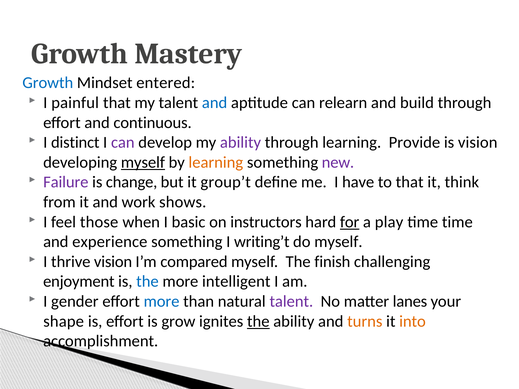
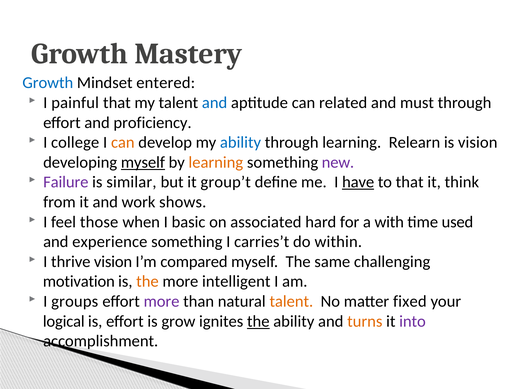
relearn: relearn -> related
build: build -> must
continuous: continuous -> proficiency
distinct: distinct -> college
can at (123, 143) colour: purple -> orange
ability at (240, 143) colour: purple -> blue
Provide: Provide -> Relearn
change: change -> similar
have underline: none -> present
instructors: instructors -> associated
for underline: present -> none
play: play -> with
time time: time -> used
writing’t: writing’t -> carries’t
do myself: myself -> within
finish: finish -> same
enjoyment: enjoyment -> motivation
the at (147, 282) colour: blue -> orange
gender: gender -> groups
more at (162, 302) colour: blue -> purple
talent at (291, 302) colour: purple -> orange
lanes: lanes -> fixed
shape: shape -> logical
into colour: orange -> purple
